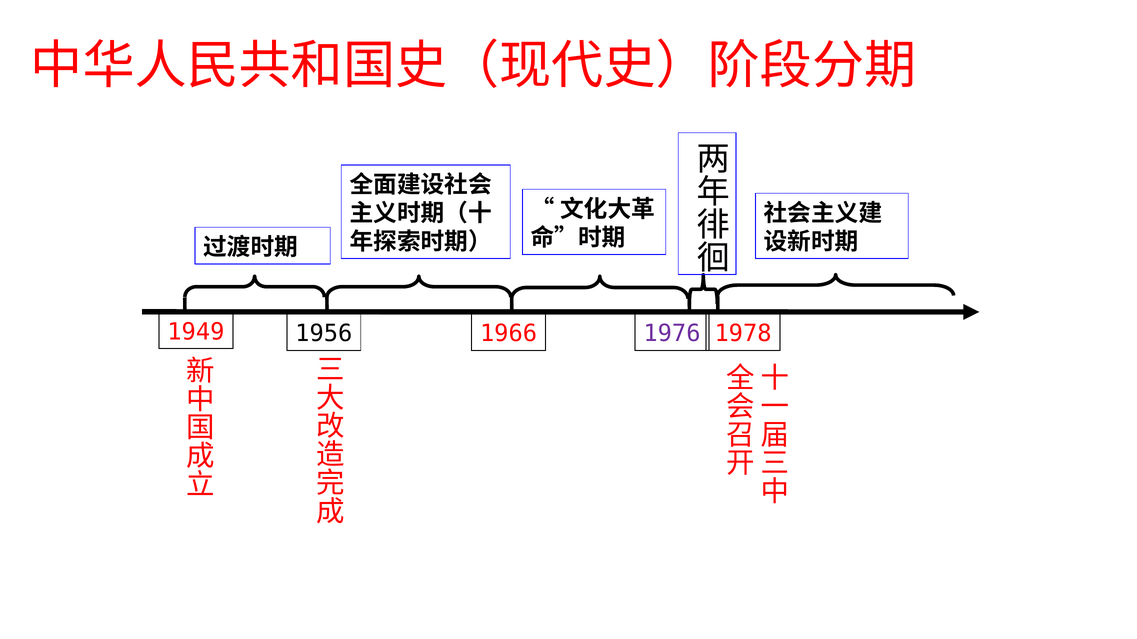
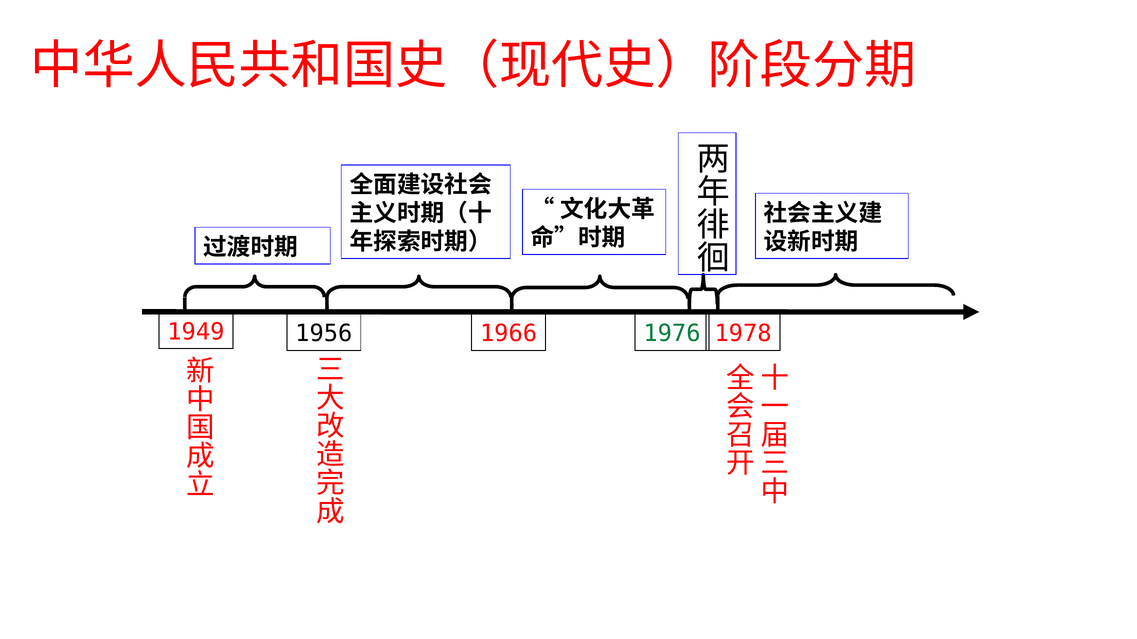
1976 colour: purple -> green
